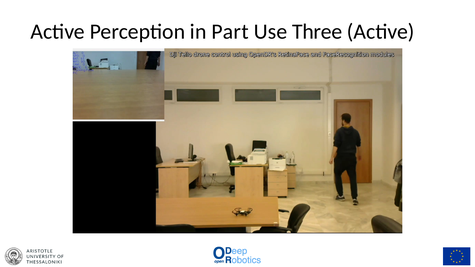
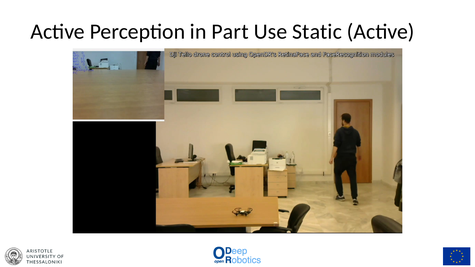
Three: Three -> Static
